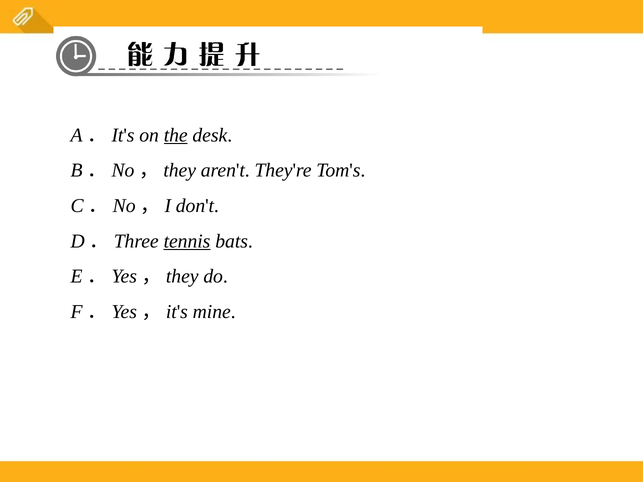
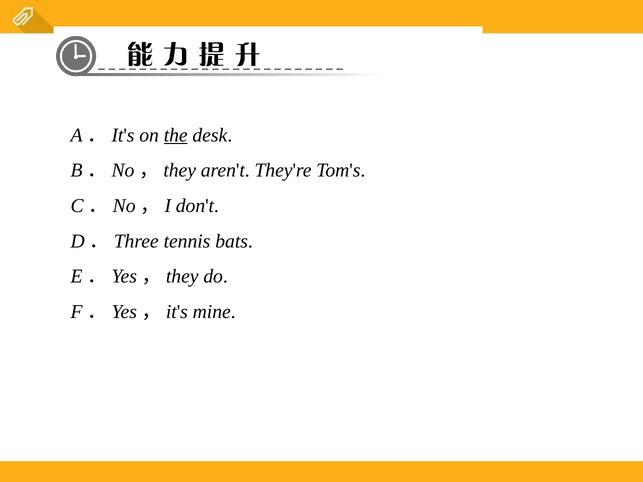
tennis underline: present -> none
